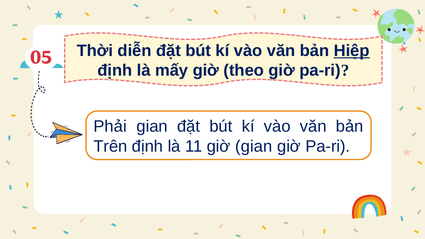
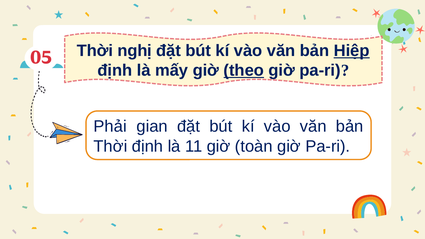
diễn: diễn -> nghị
theo underline: none -> present
Trên at (110, 146): Trên -> Thời
giờ gian: gian -> toàn
